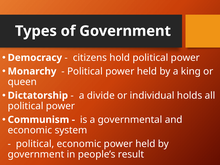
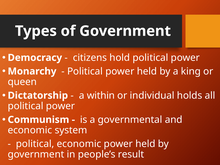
divide: divide -> within
